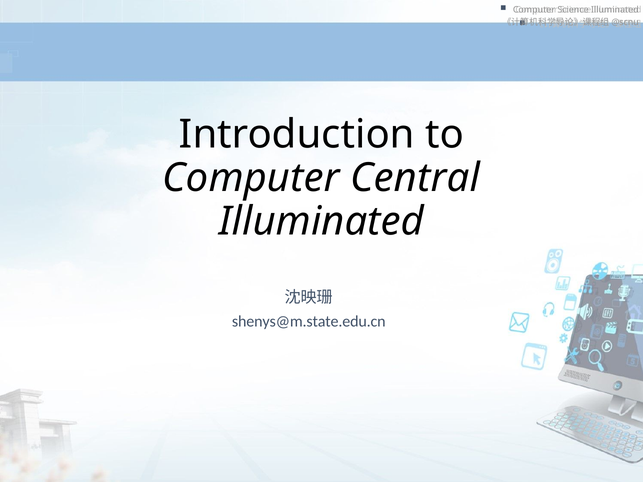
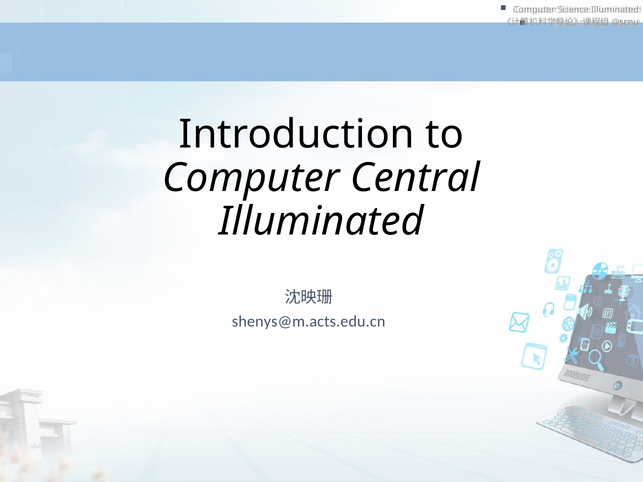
shenys@m.state.edu.cn: shenys@m.state.edu.cn -> shenys@m.acts.edu.cn
